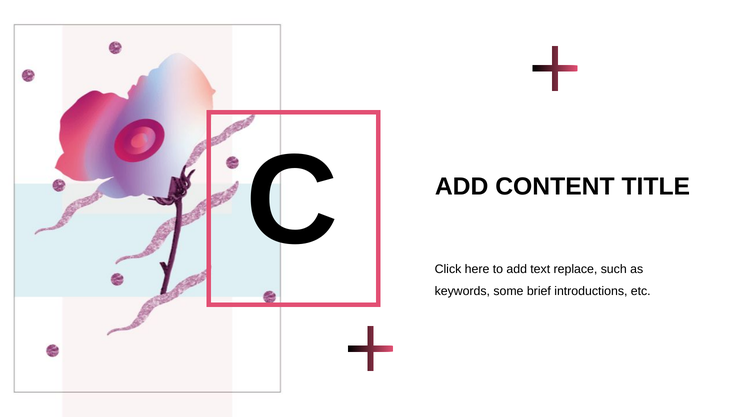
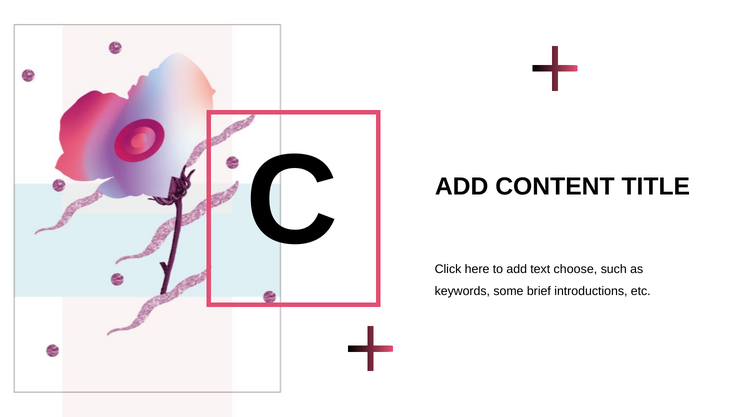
replace: replace -> choose
